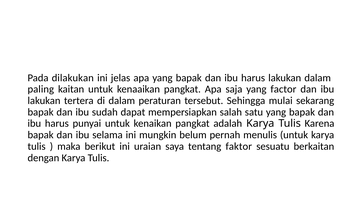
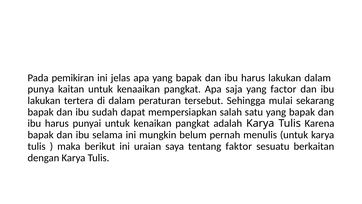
dilakukan: dilakukan -> pemikiran
paling: paling -> punya
